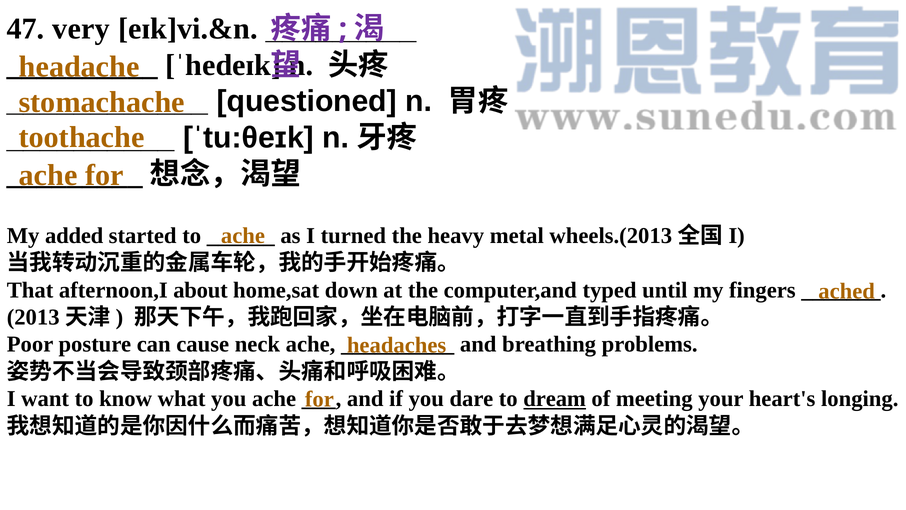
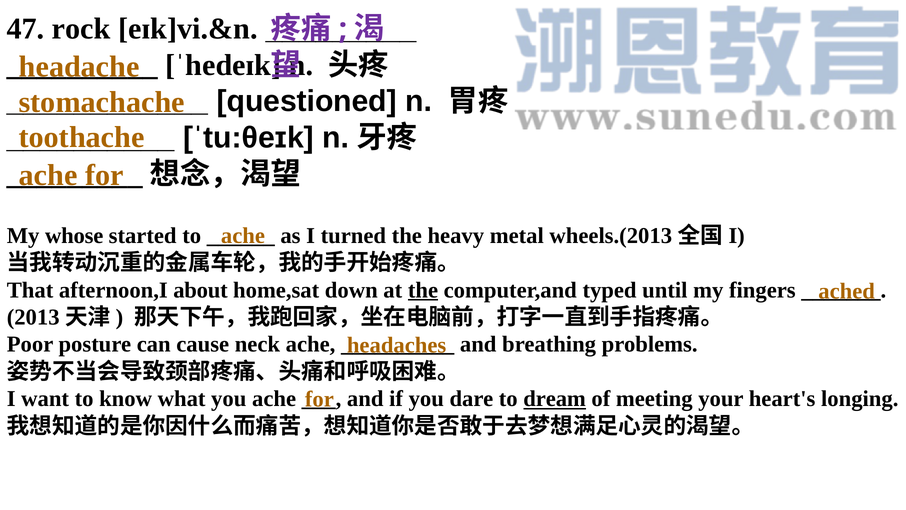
very: very -> rock
added: added -> whose
the at (423, 290) underline: none -> present
